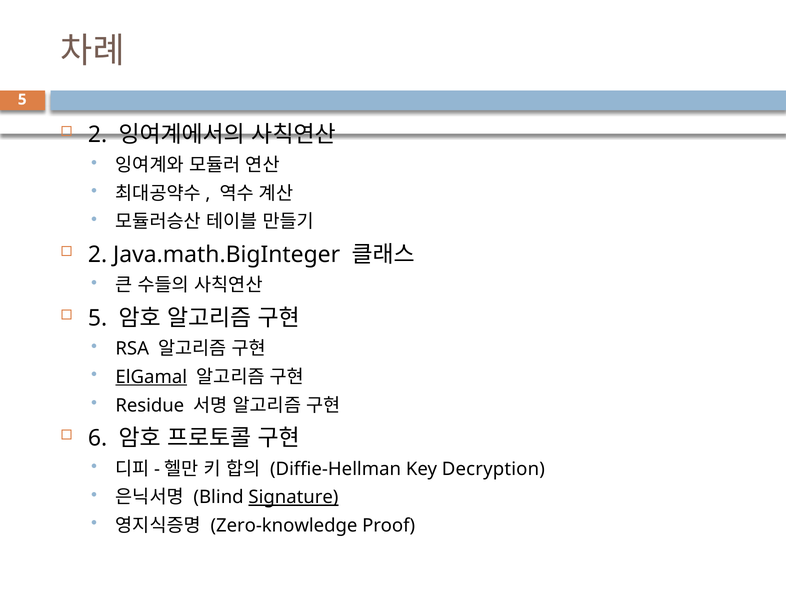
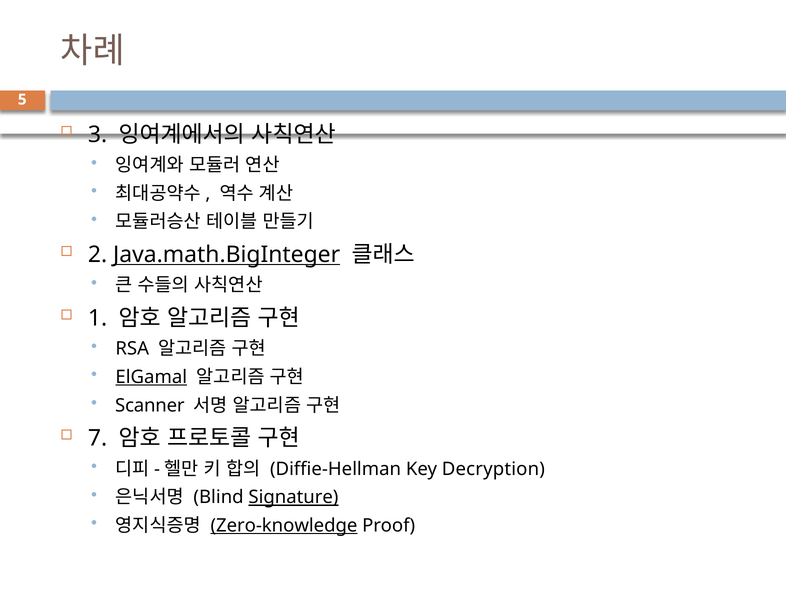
2 at (98, 134): 2 -> 3
Java.math.BigInteger underline: none -> present
5 at (98, 318): 5 -> 1
Residue: Residue -> Scanner
6: 6 -> 7
Zero-knowledge underline: none -> present
